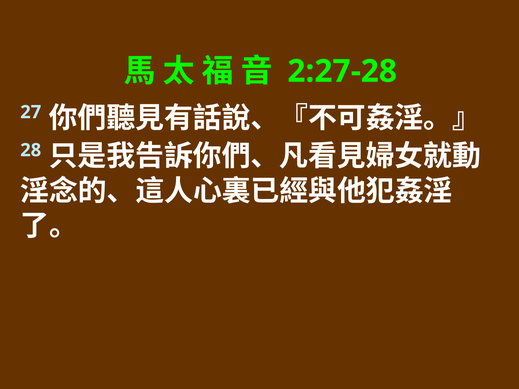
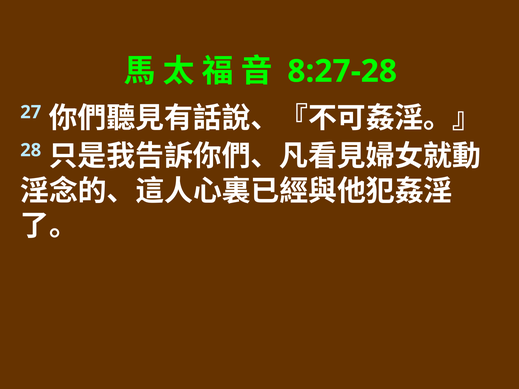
2:27-28: 2:27-28 -> 8:27-28
